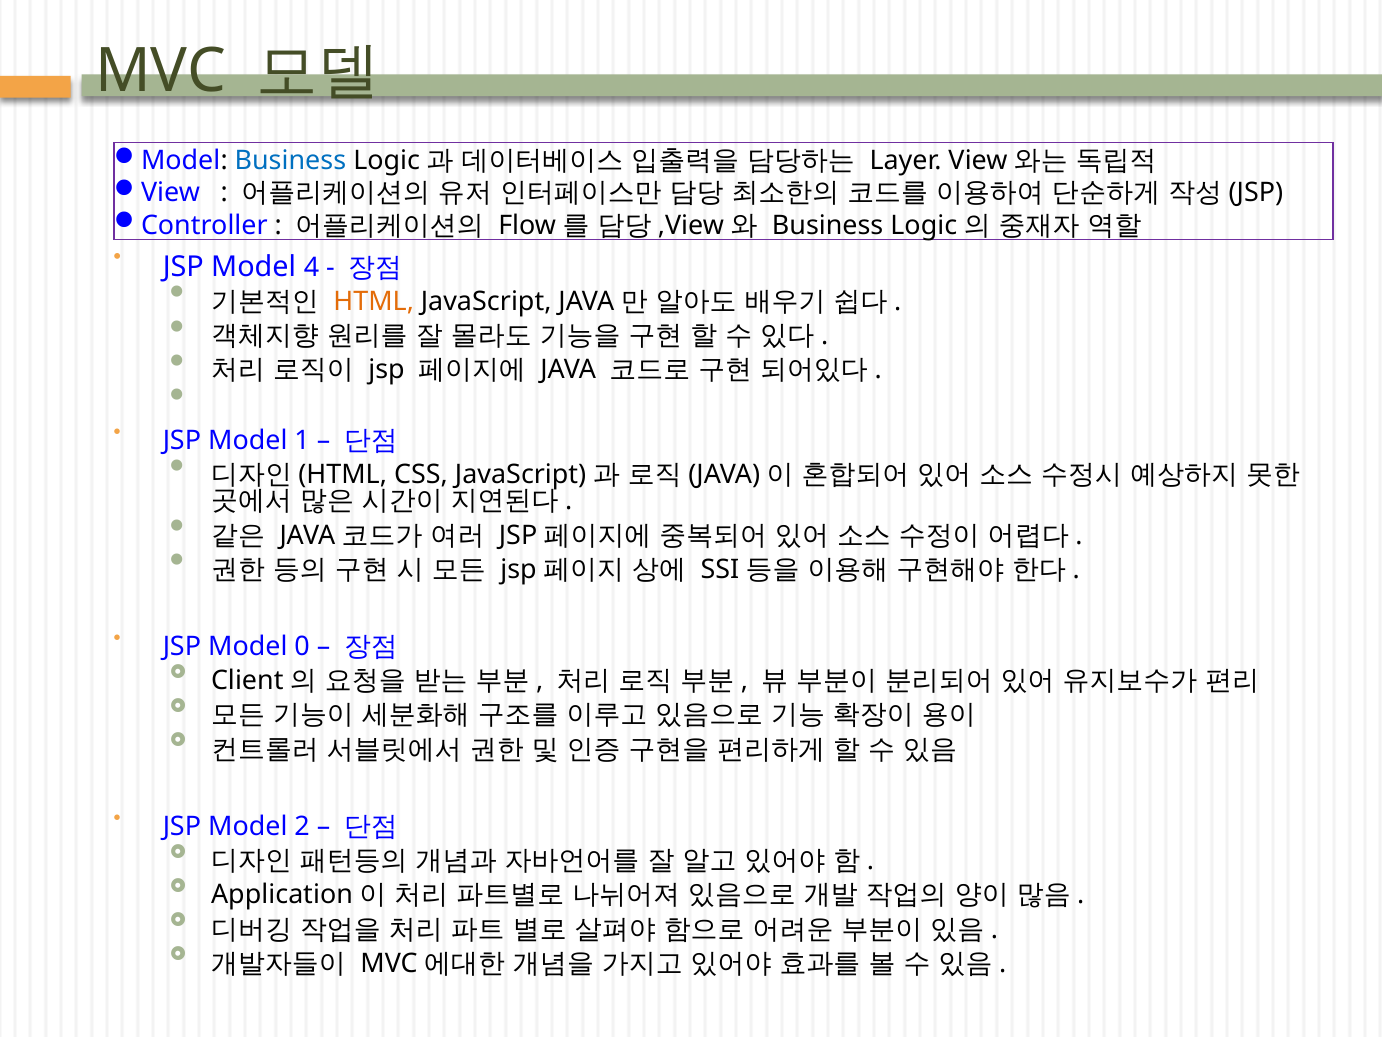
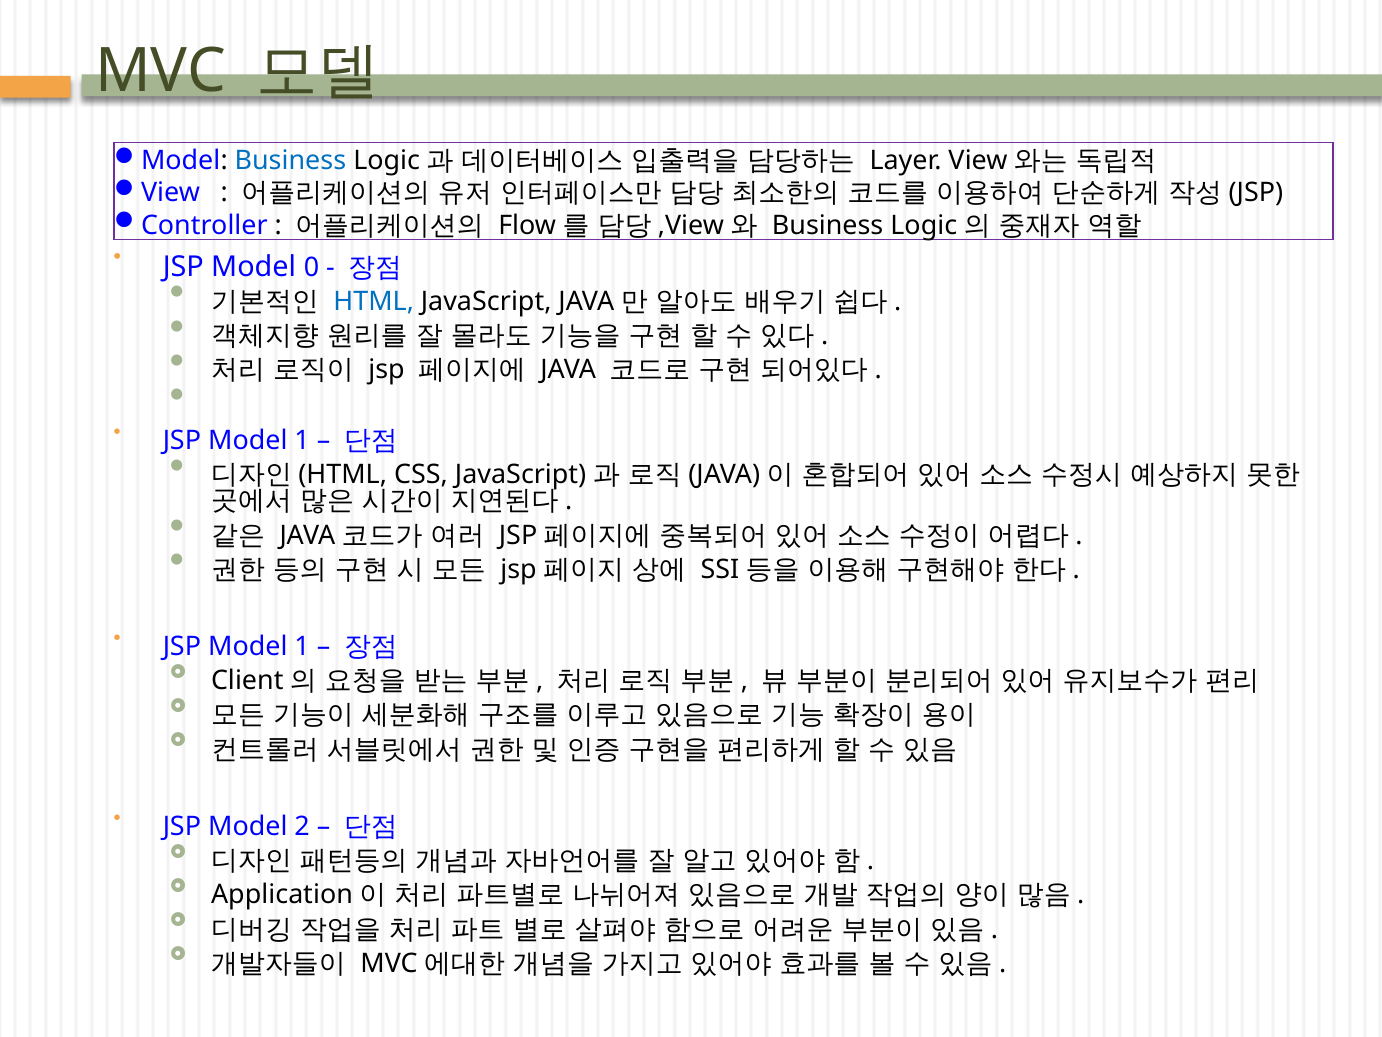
4: 4 -> 0
HTML colour: orange -> blue
0 at (302, 646): 0 -> 1
